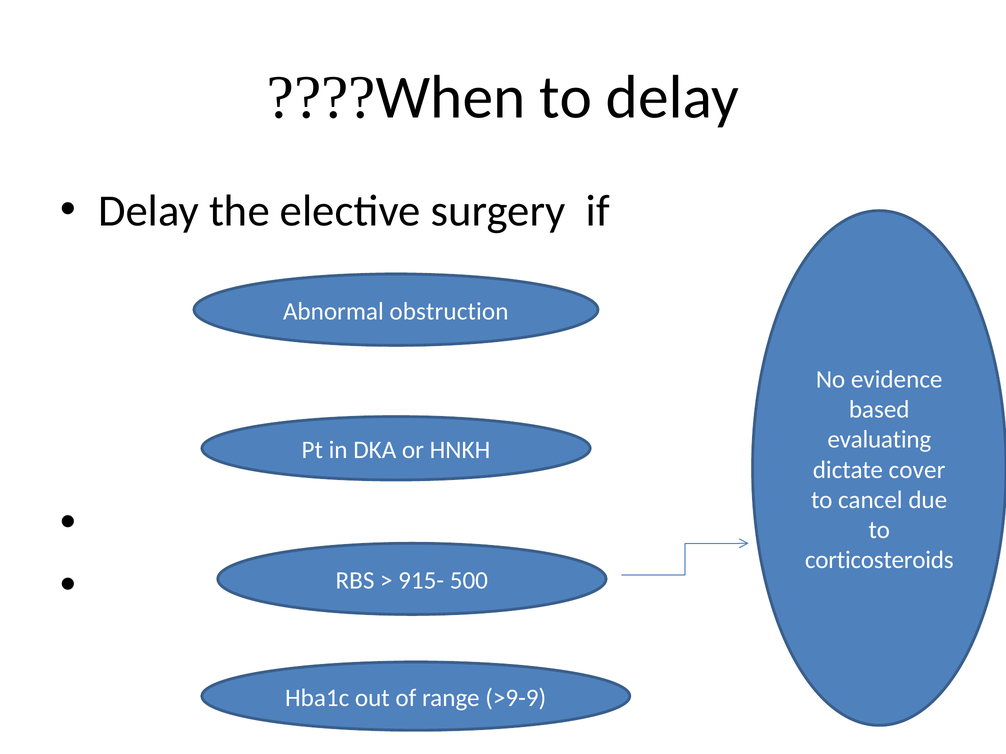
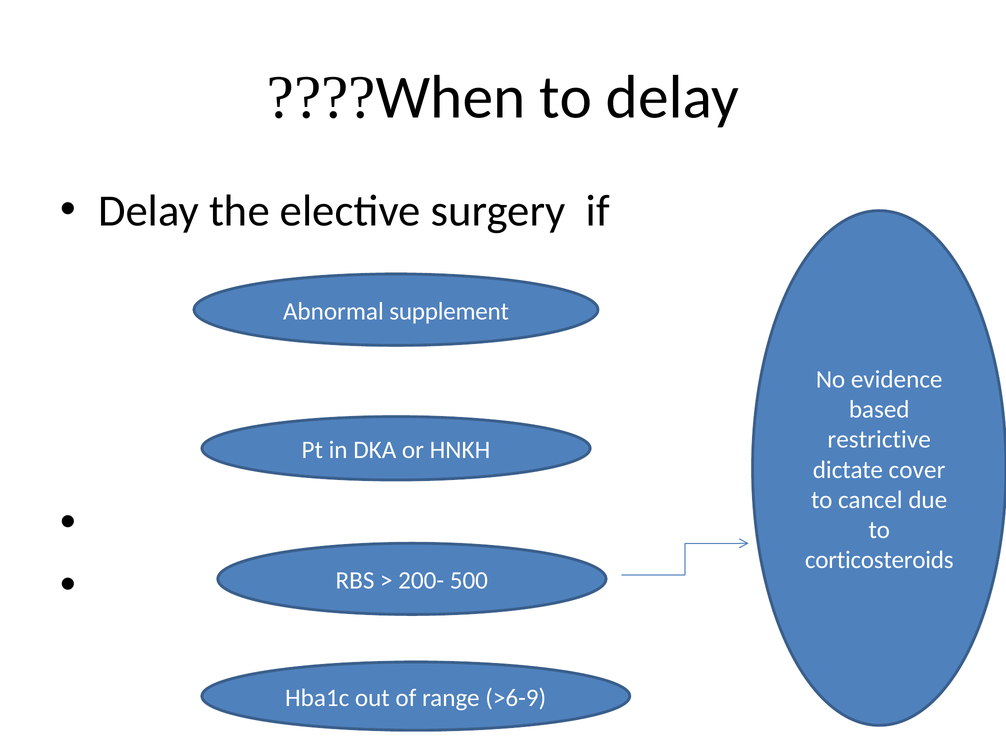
obstruction: obstruction -> supplement
evaluating: evaluating -> restrictive
915-: 915- -> 200-
>9-9: >9-9 -> >6-9
